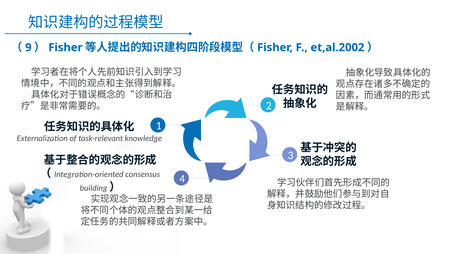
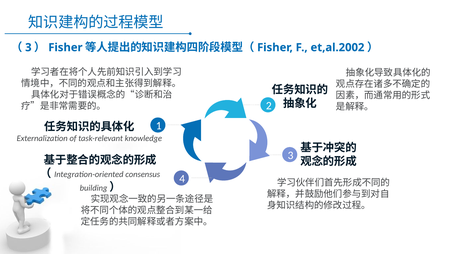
9 at (28, 47): 9 -> 3
